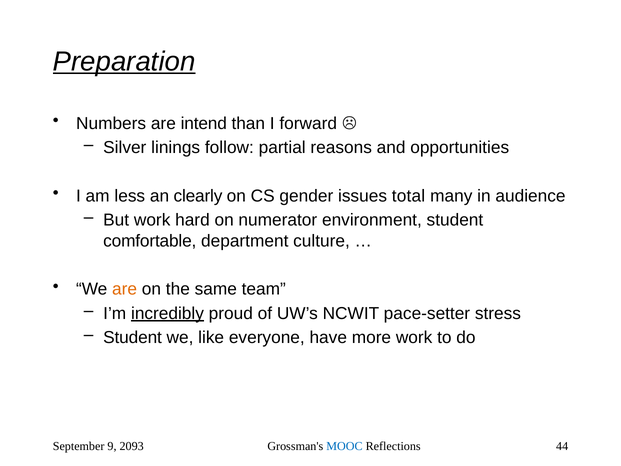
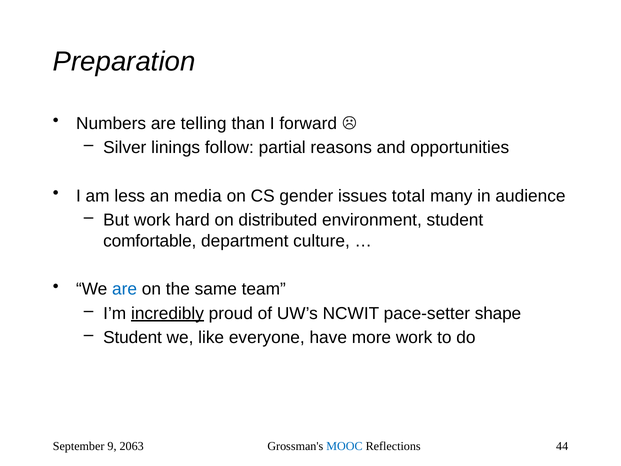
Preparation underline: present -> none
intend: intend -> telling
clearly: clearly -> media
numerator: numerator -> distributed
are at (125, 289) colour: orange -> blue
stress: stress -> shape
2093: 2093 -> 2063
